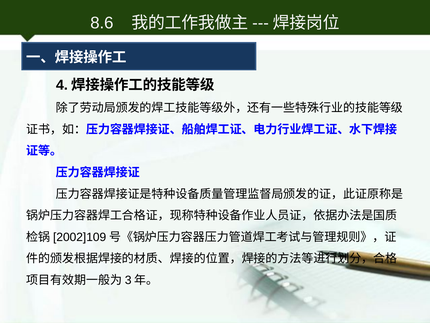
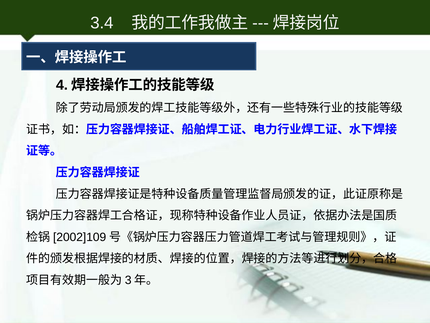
8.6: 8.6 -> 3.4
